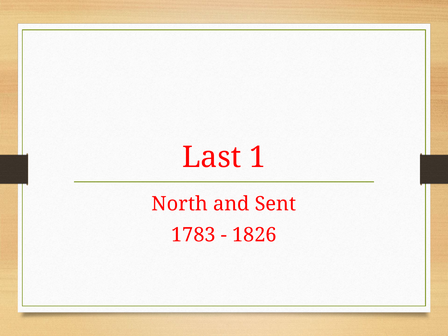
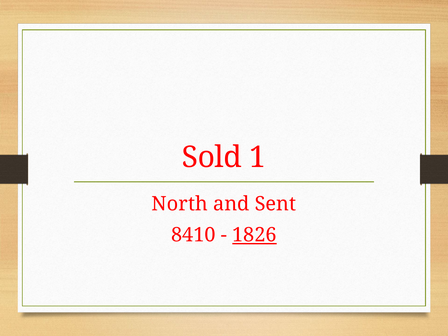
Last: Last -> Sold
1783: 1783 -> 8410
1826 underline: none -> present
